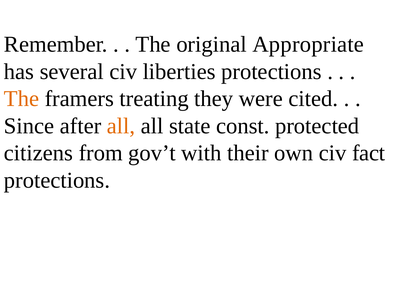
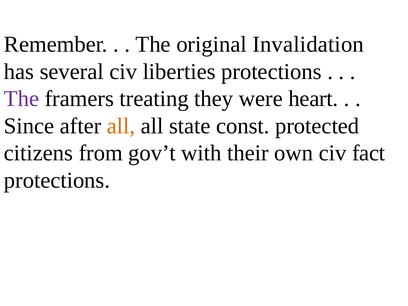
Appropriate: Appropriate -> Invalidation
The at (22, 99) colour: orange -> purple
cited: cited -> heart
